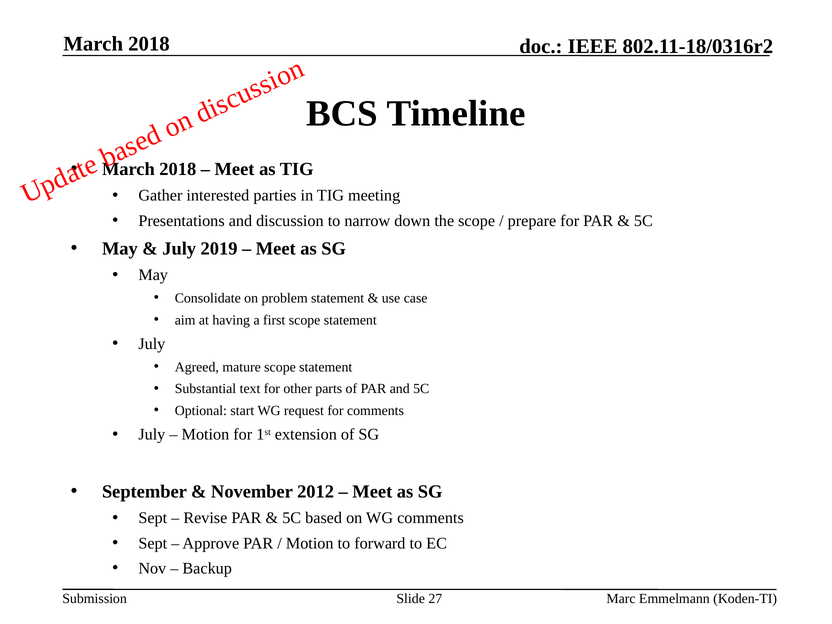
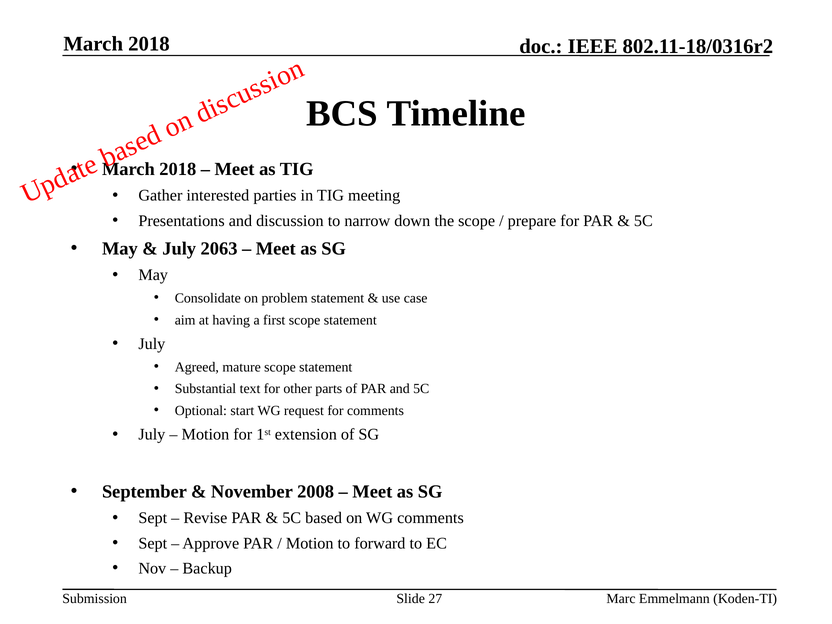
2019: 2019 -> 2063
2012: 2012 -> 2008
